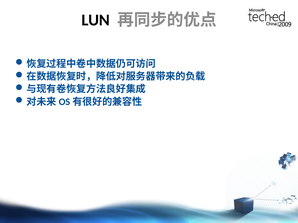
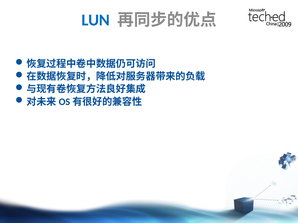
LUN colour: black -> blue
